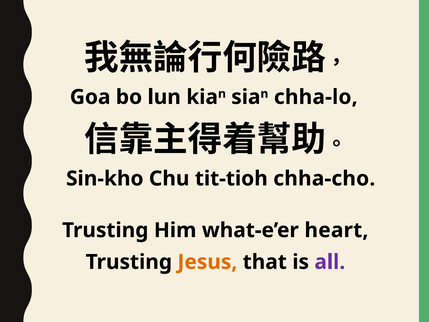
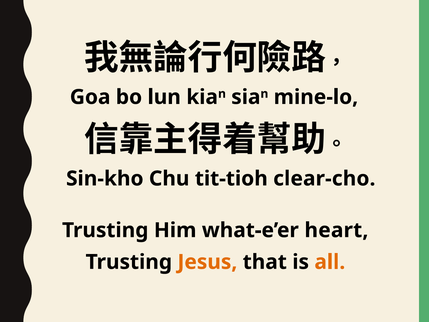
chha-lo: chha-lo -> mine-lo
chha-cho: chha-cho -> clear-cho
all colour: purple -> orange
